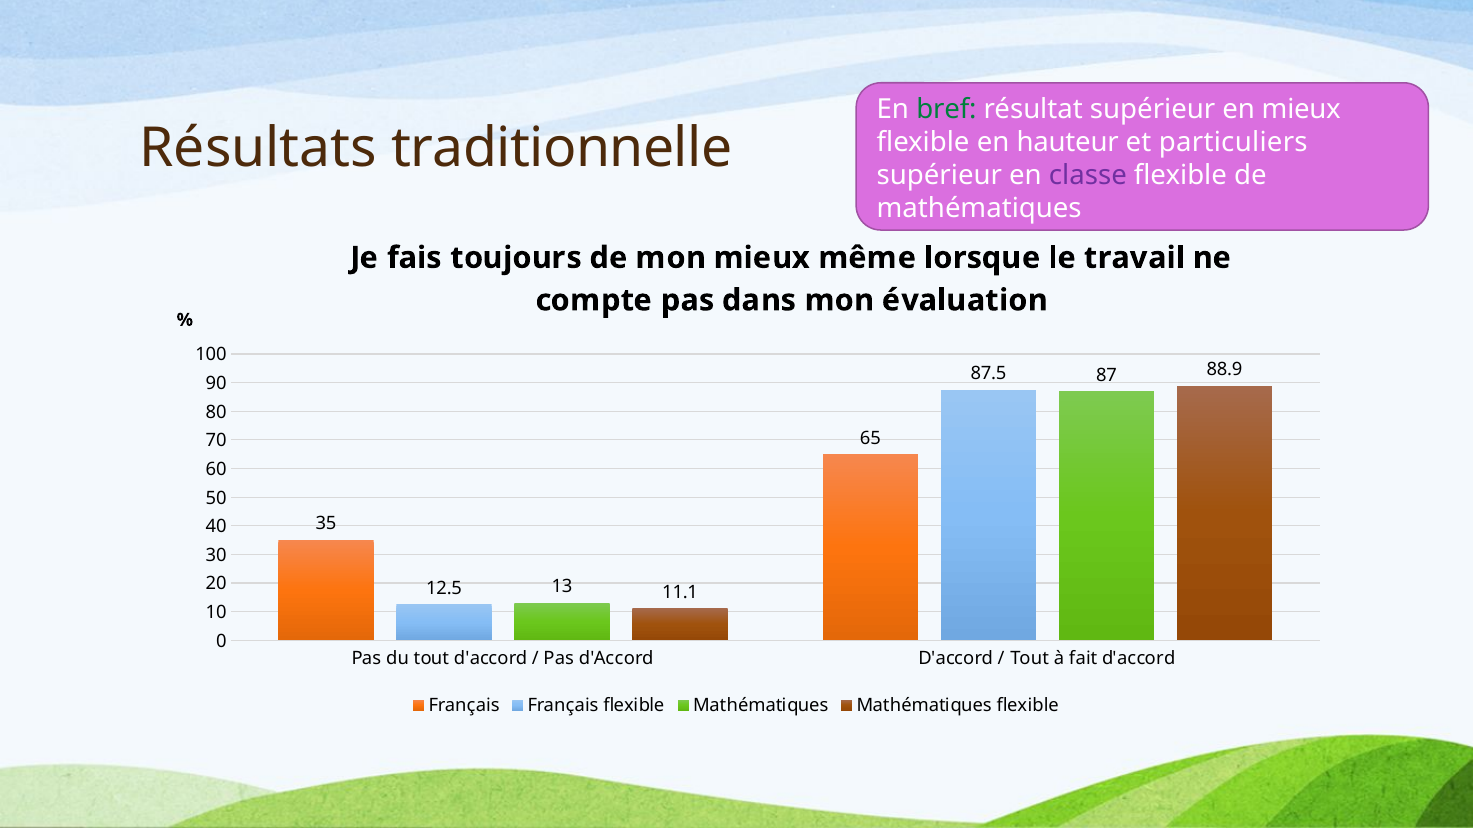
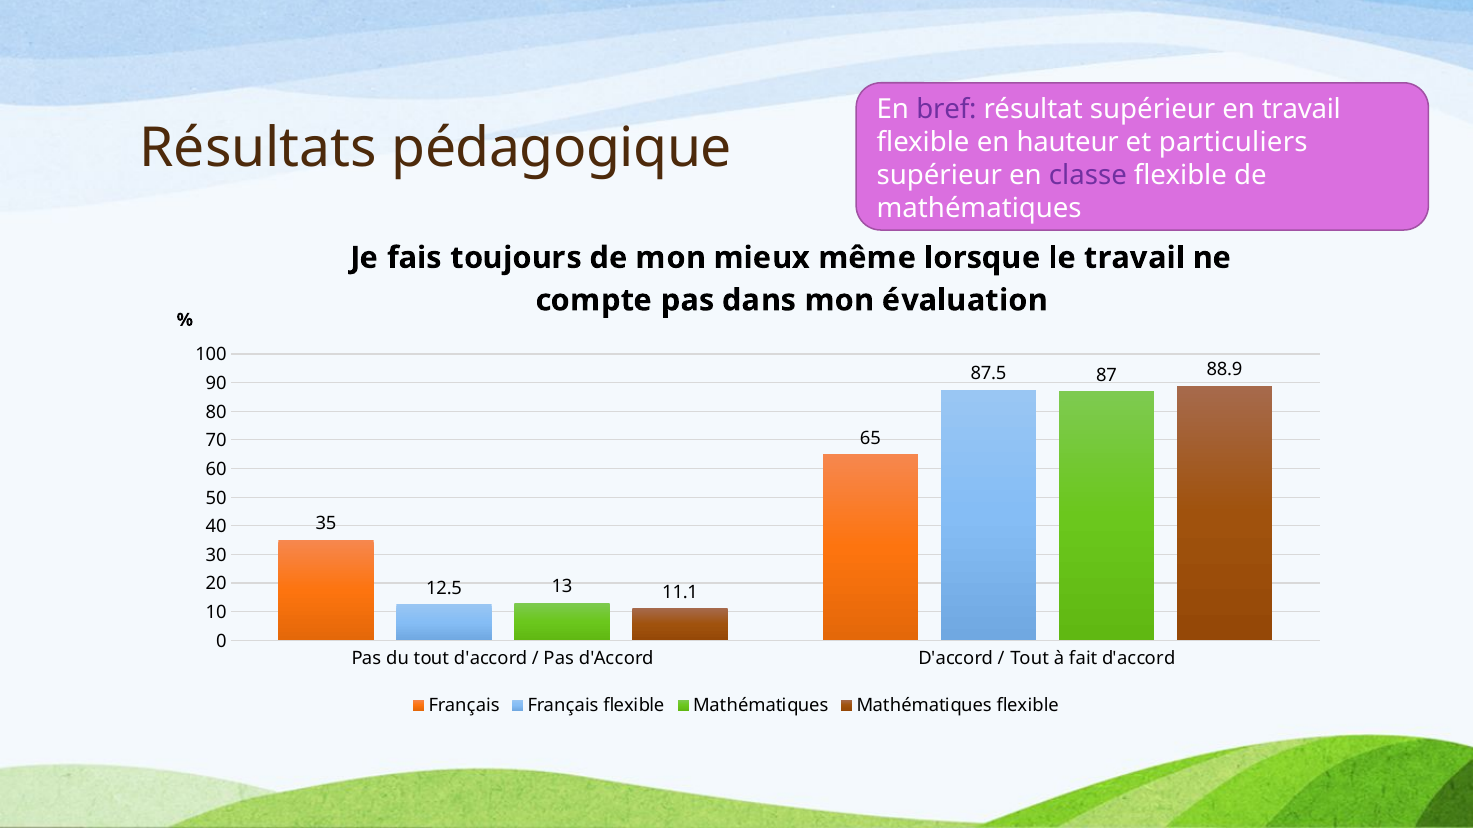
bref colour: green -> purple
en mieux: mieux -> travail
traditionnelle: traditionnelle -> pédagogique
